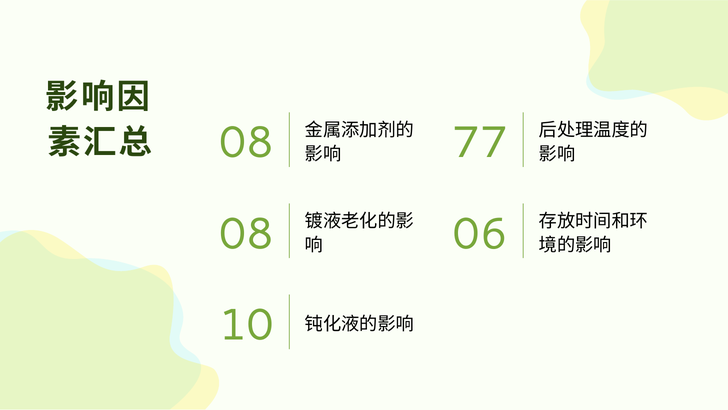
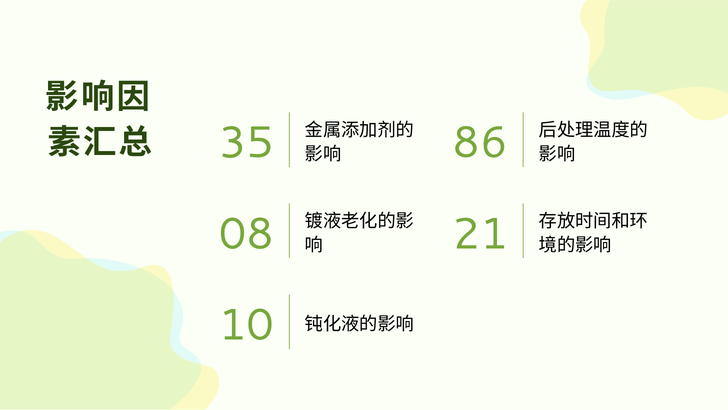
08 at (246, 143): 08 -> 35
77: 77 -> 86
06: 06 -> 21
